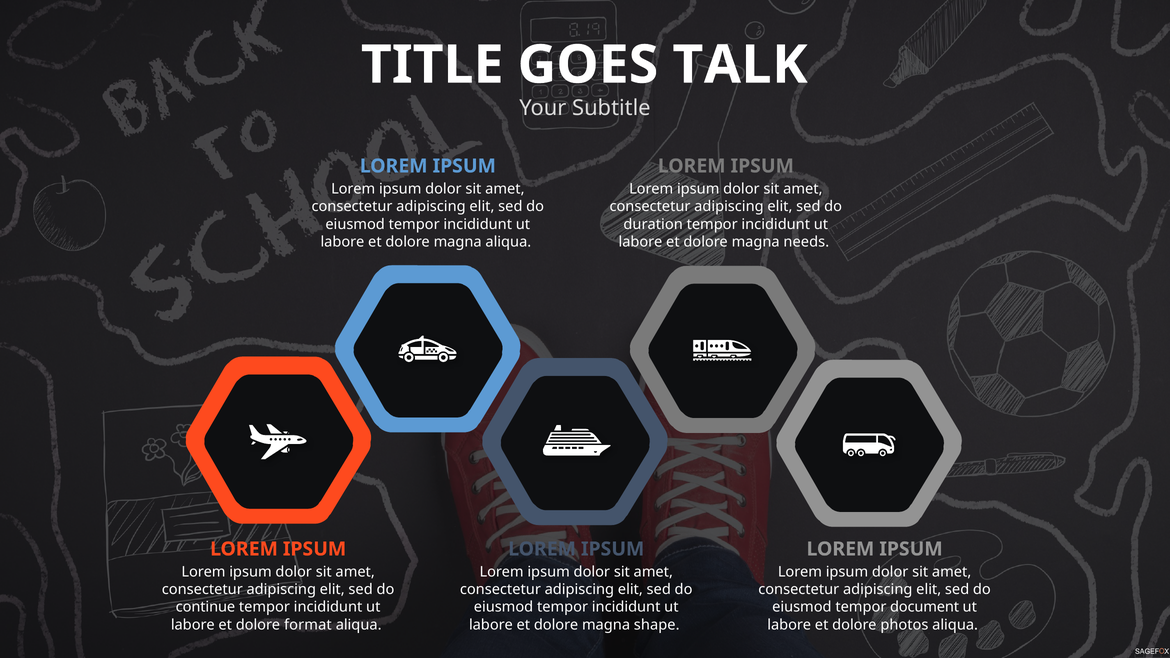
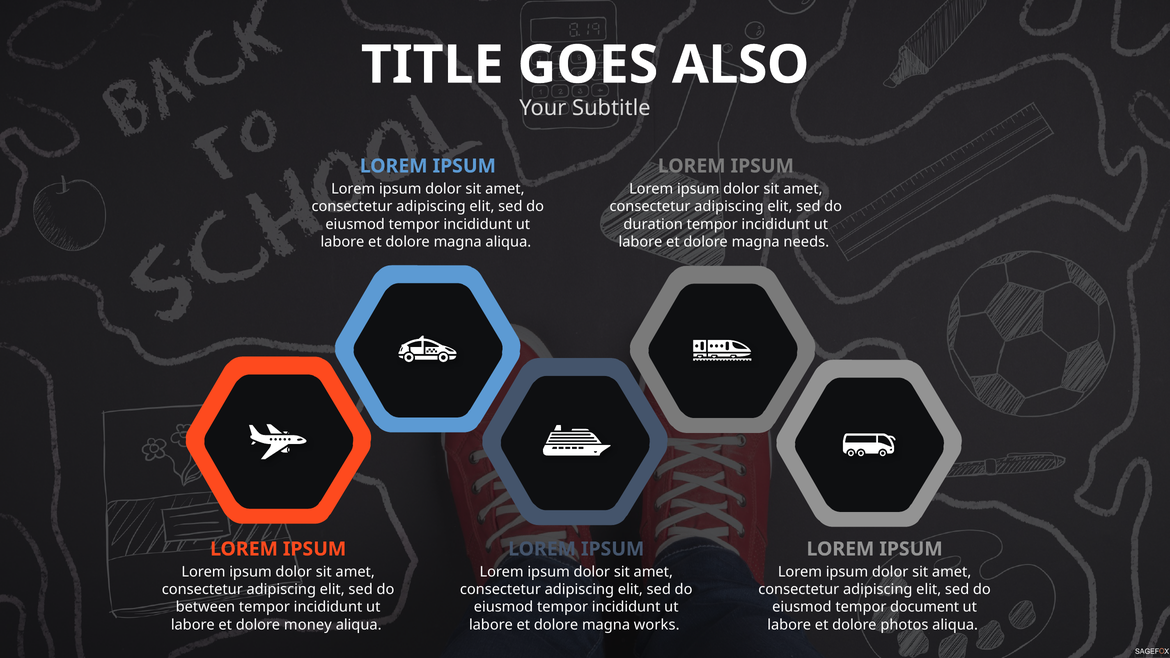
TALK: TALK -> ALSO
continue: continue -> between
format: format -> money
shape: shape -> works
